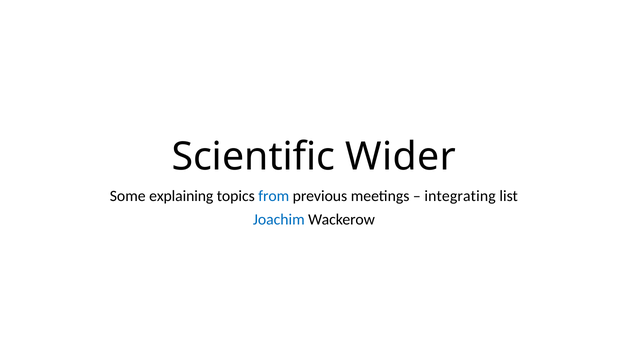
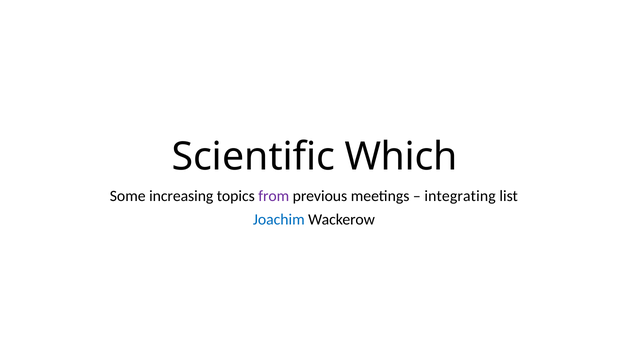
Wider: Wider -> Which
explaining: explaining -> increasing
from colour: blue -> purple
